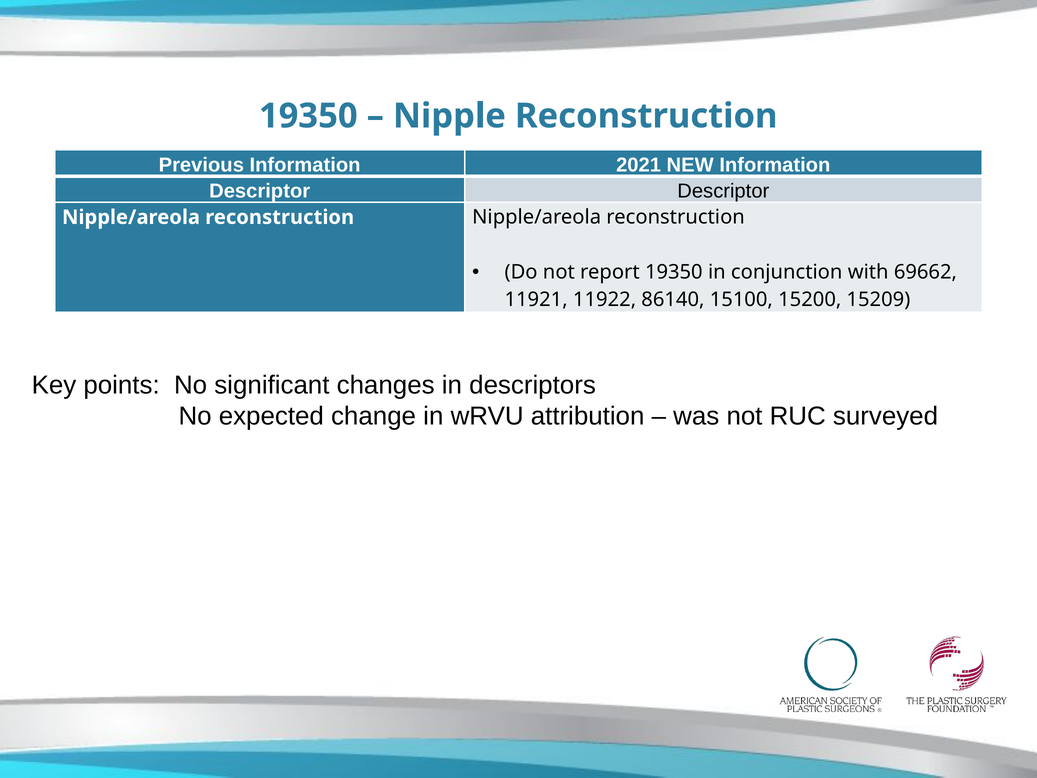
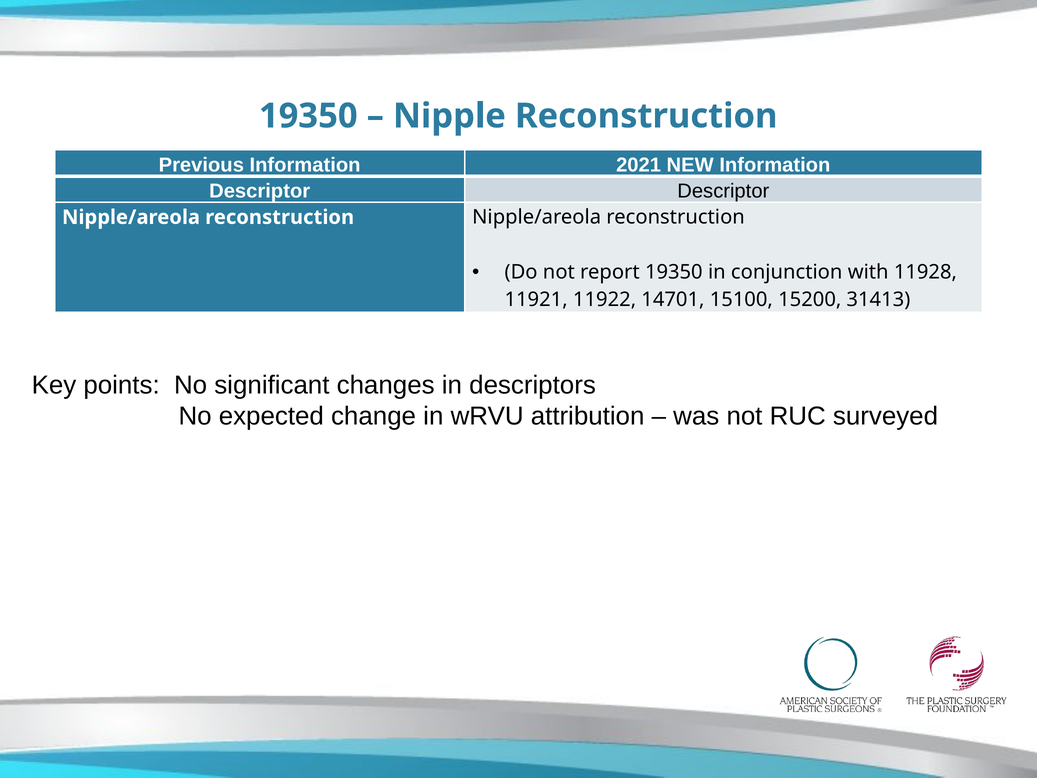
69662: 69662 -> 11928
86140: 86140 -> 14701
15209: 15209 -> 31413
